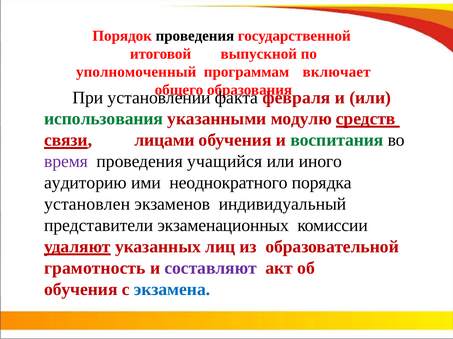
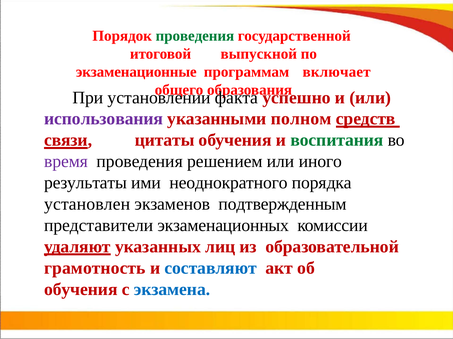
проведения at (195, 36) colour: black -> green
уполномоченный: уполномоченный -> экзаменационные
февраля: февраля -> успешно
использования colour: green -> purple
модулю: модулю -> полном
лицами: лицами -> цитаты
учащийся: учащийся -> решением
аудиторию: аудиторию -> результаты
индивидуальный: индивидуальный -> подтвержденным
составляют colour: purple -> blue
